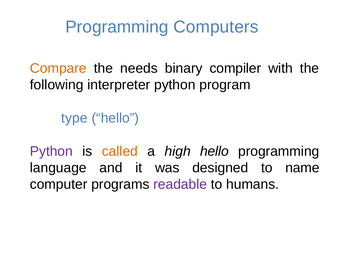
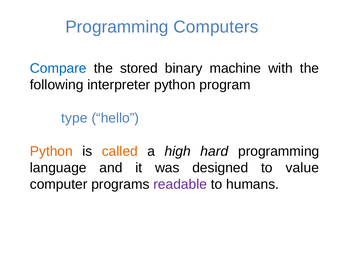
Compare colour: orange -> blue
needs: needs -> stored
compiler: compiler -> machine
Python at (51, 151) colour: purple -> orange
high hello: hello -> hard
name: name -> value
